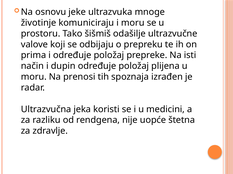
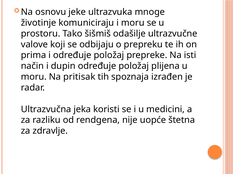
prenosi: prenosi -> pritisak
